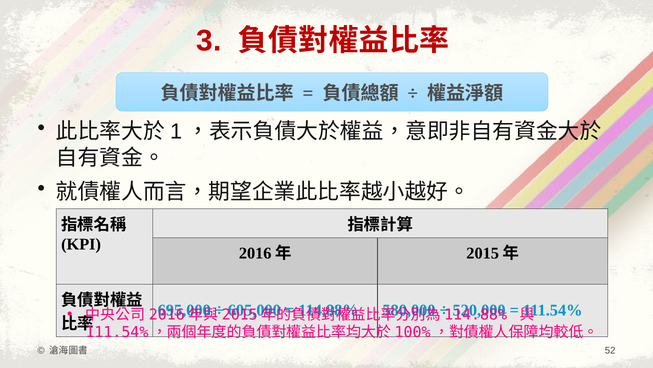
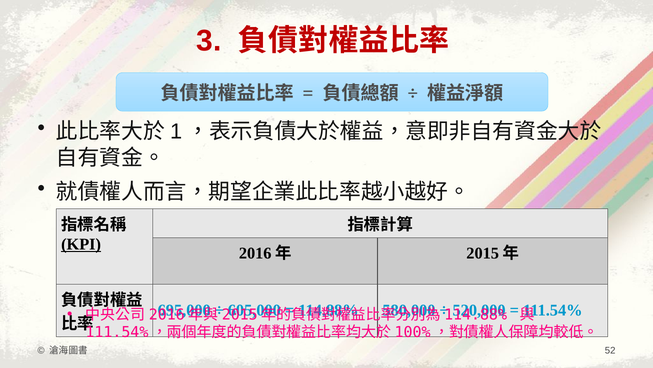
KPI underline: none -> present
